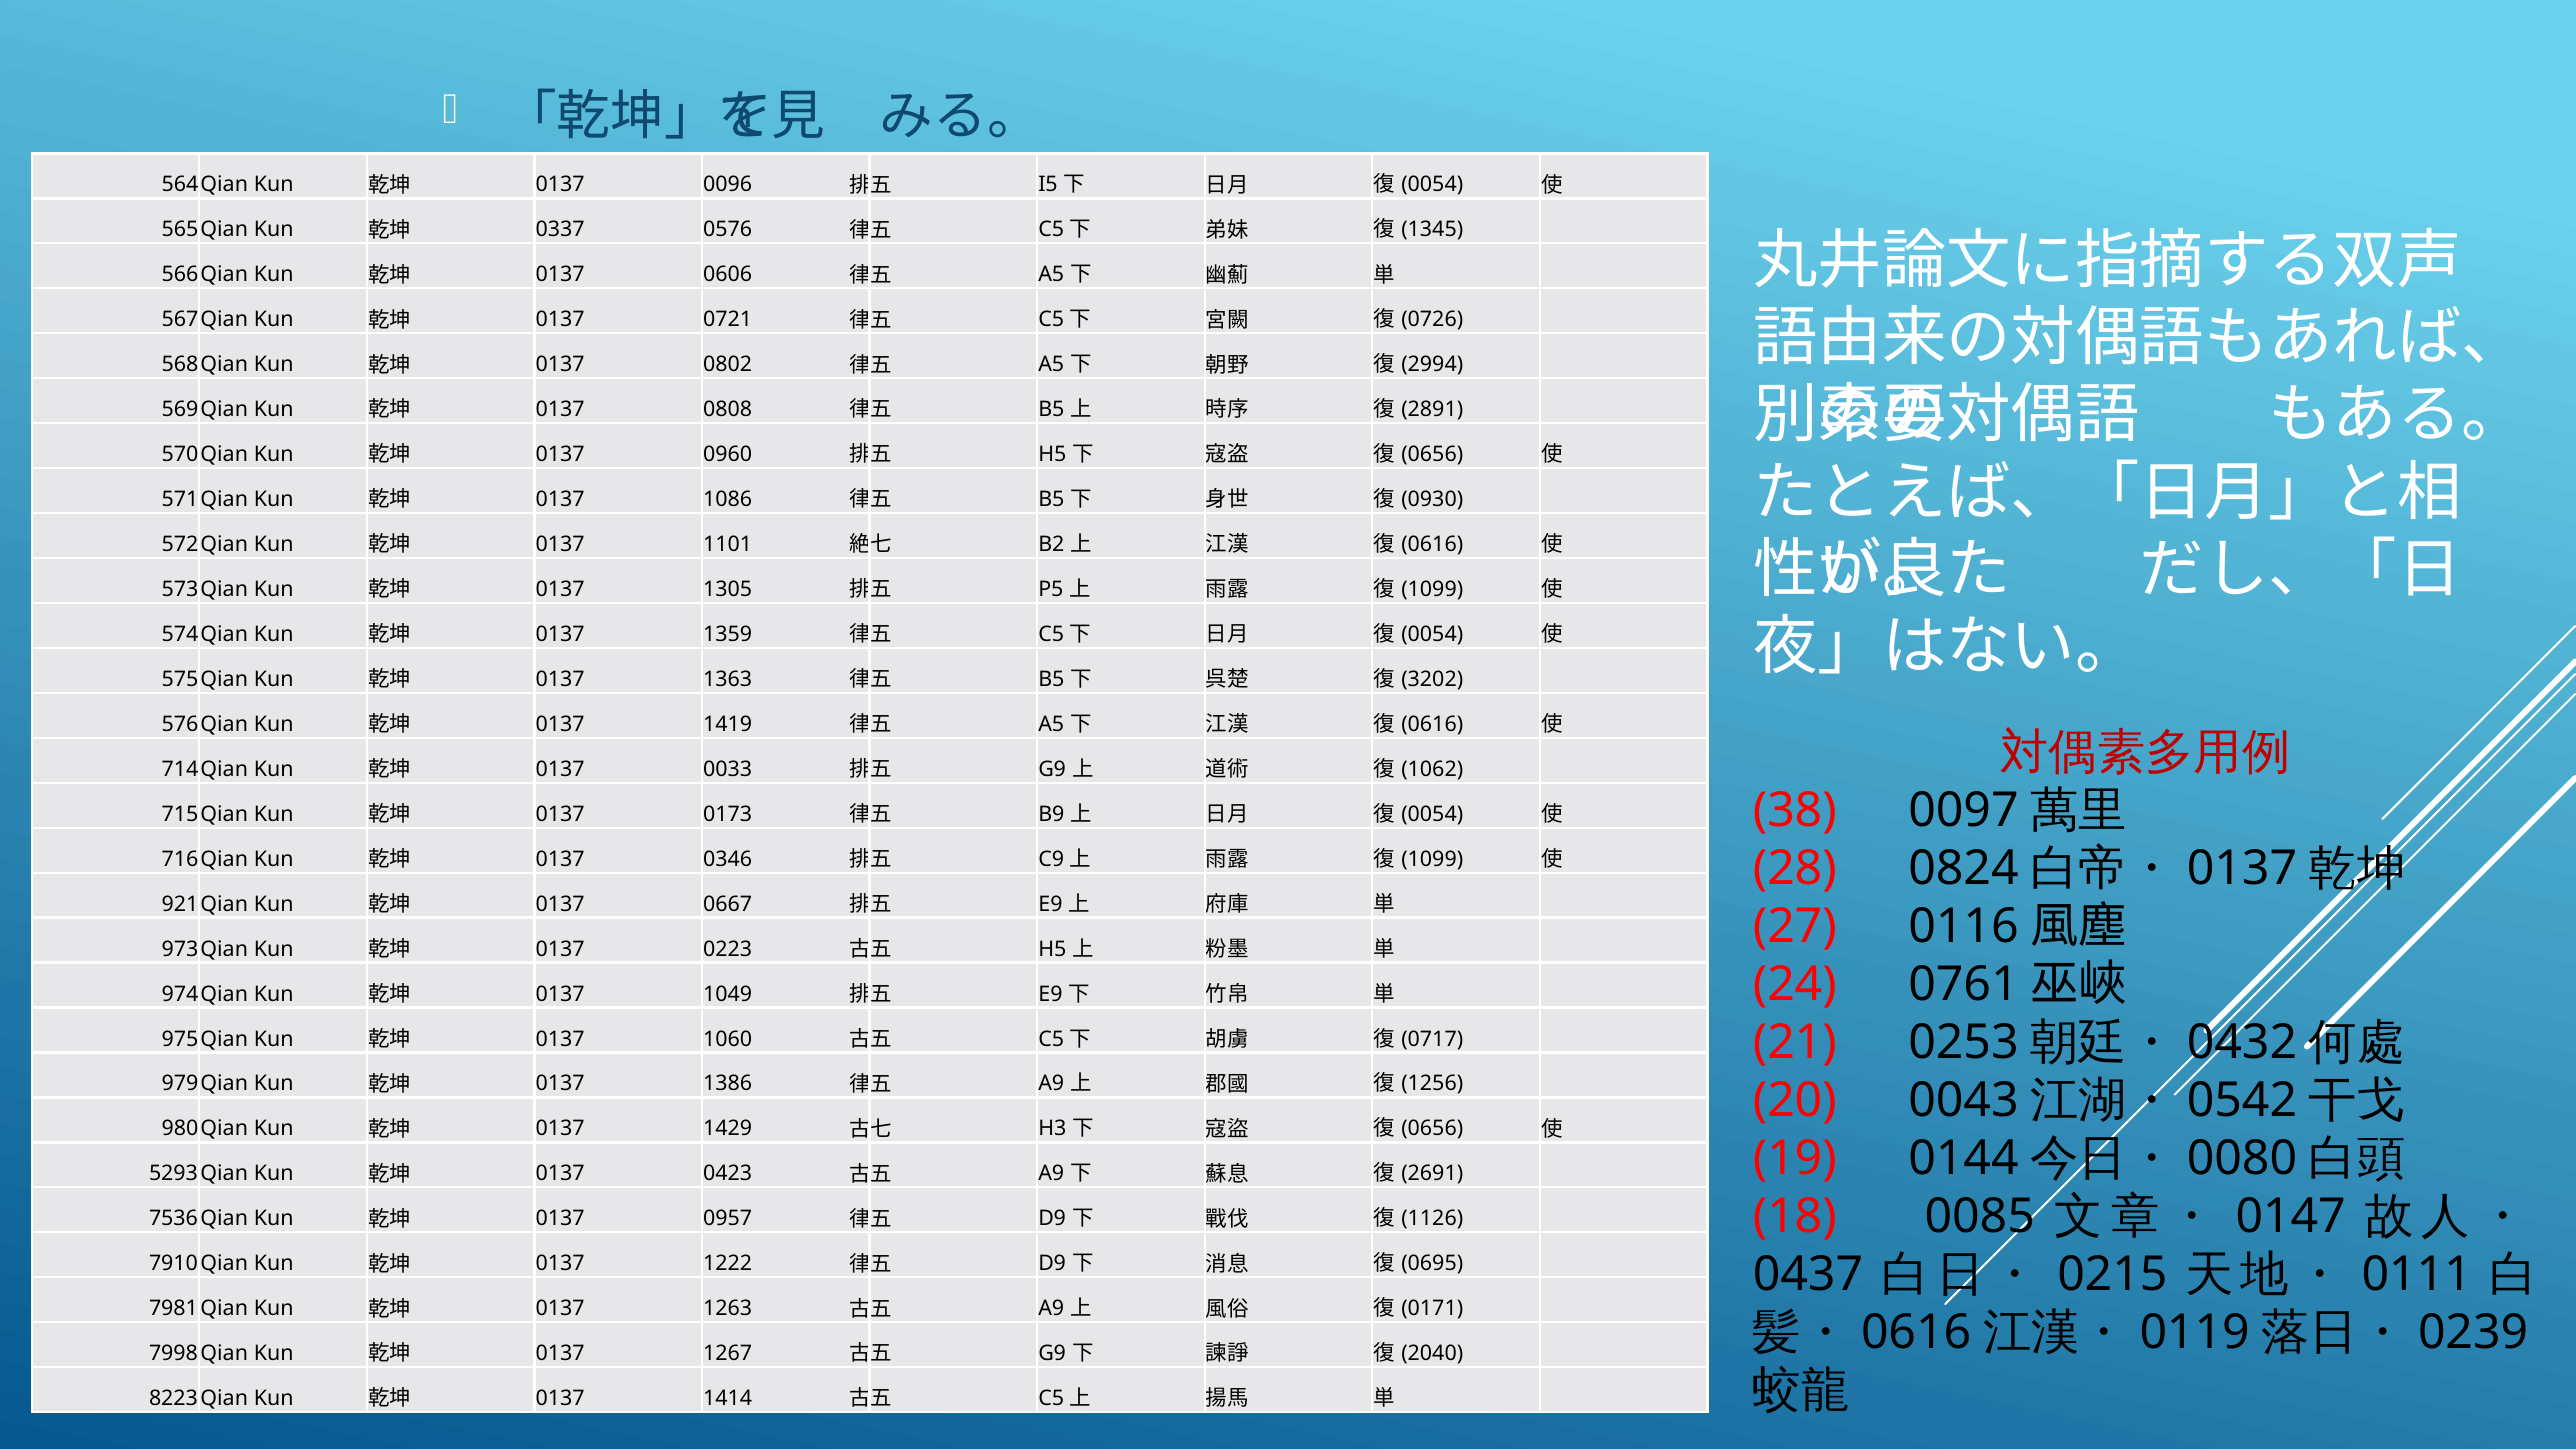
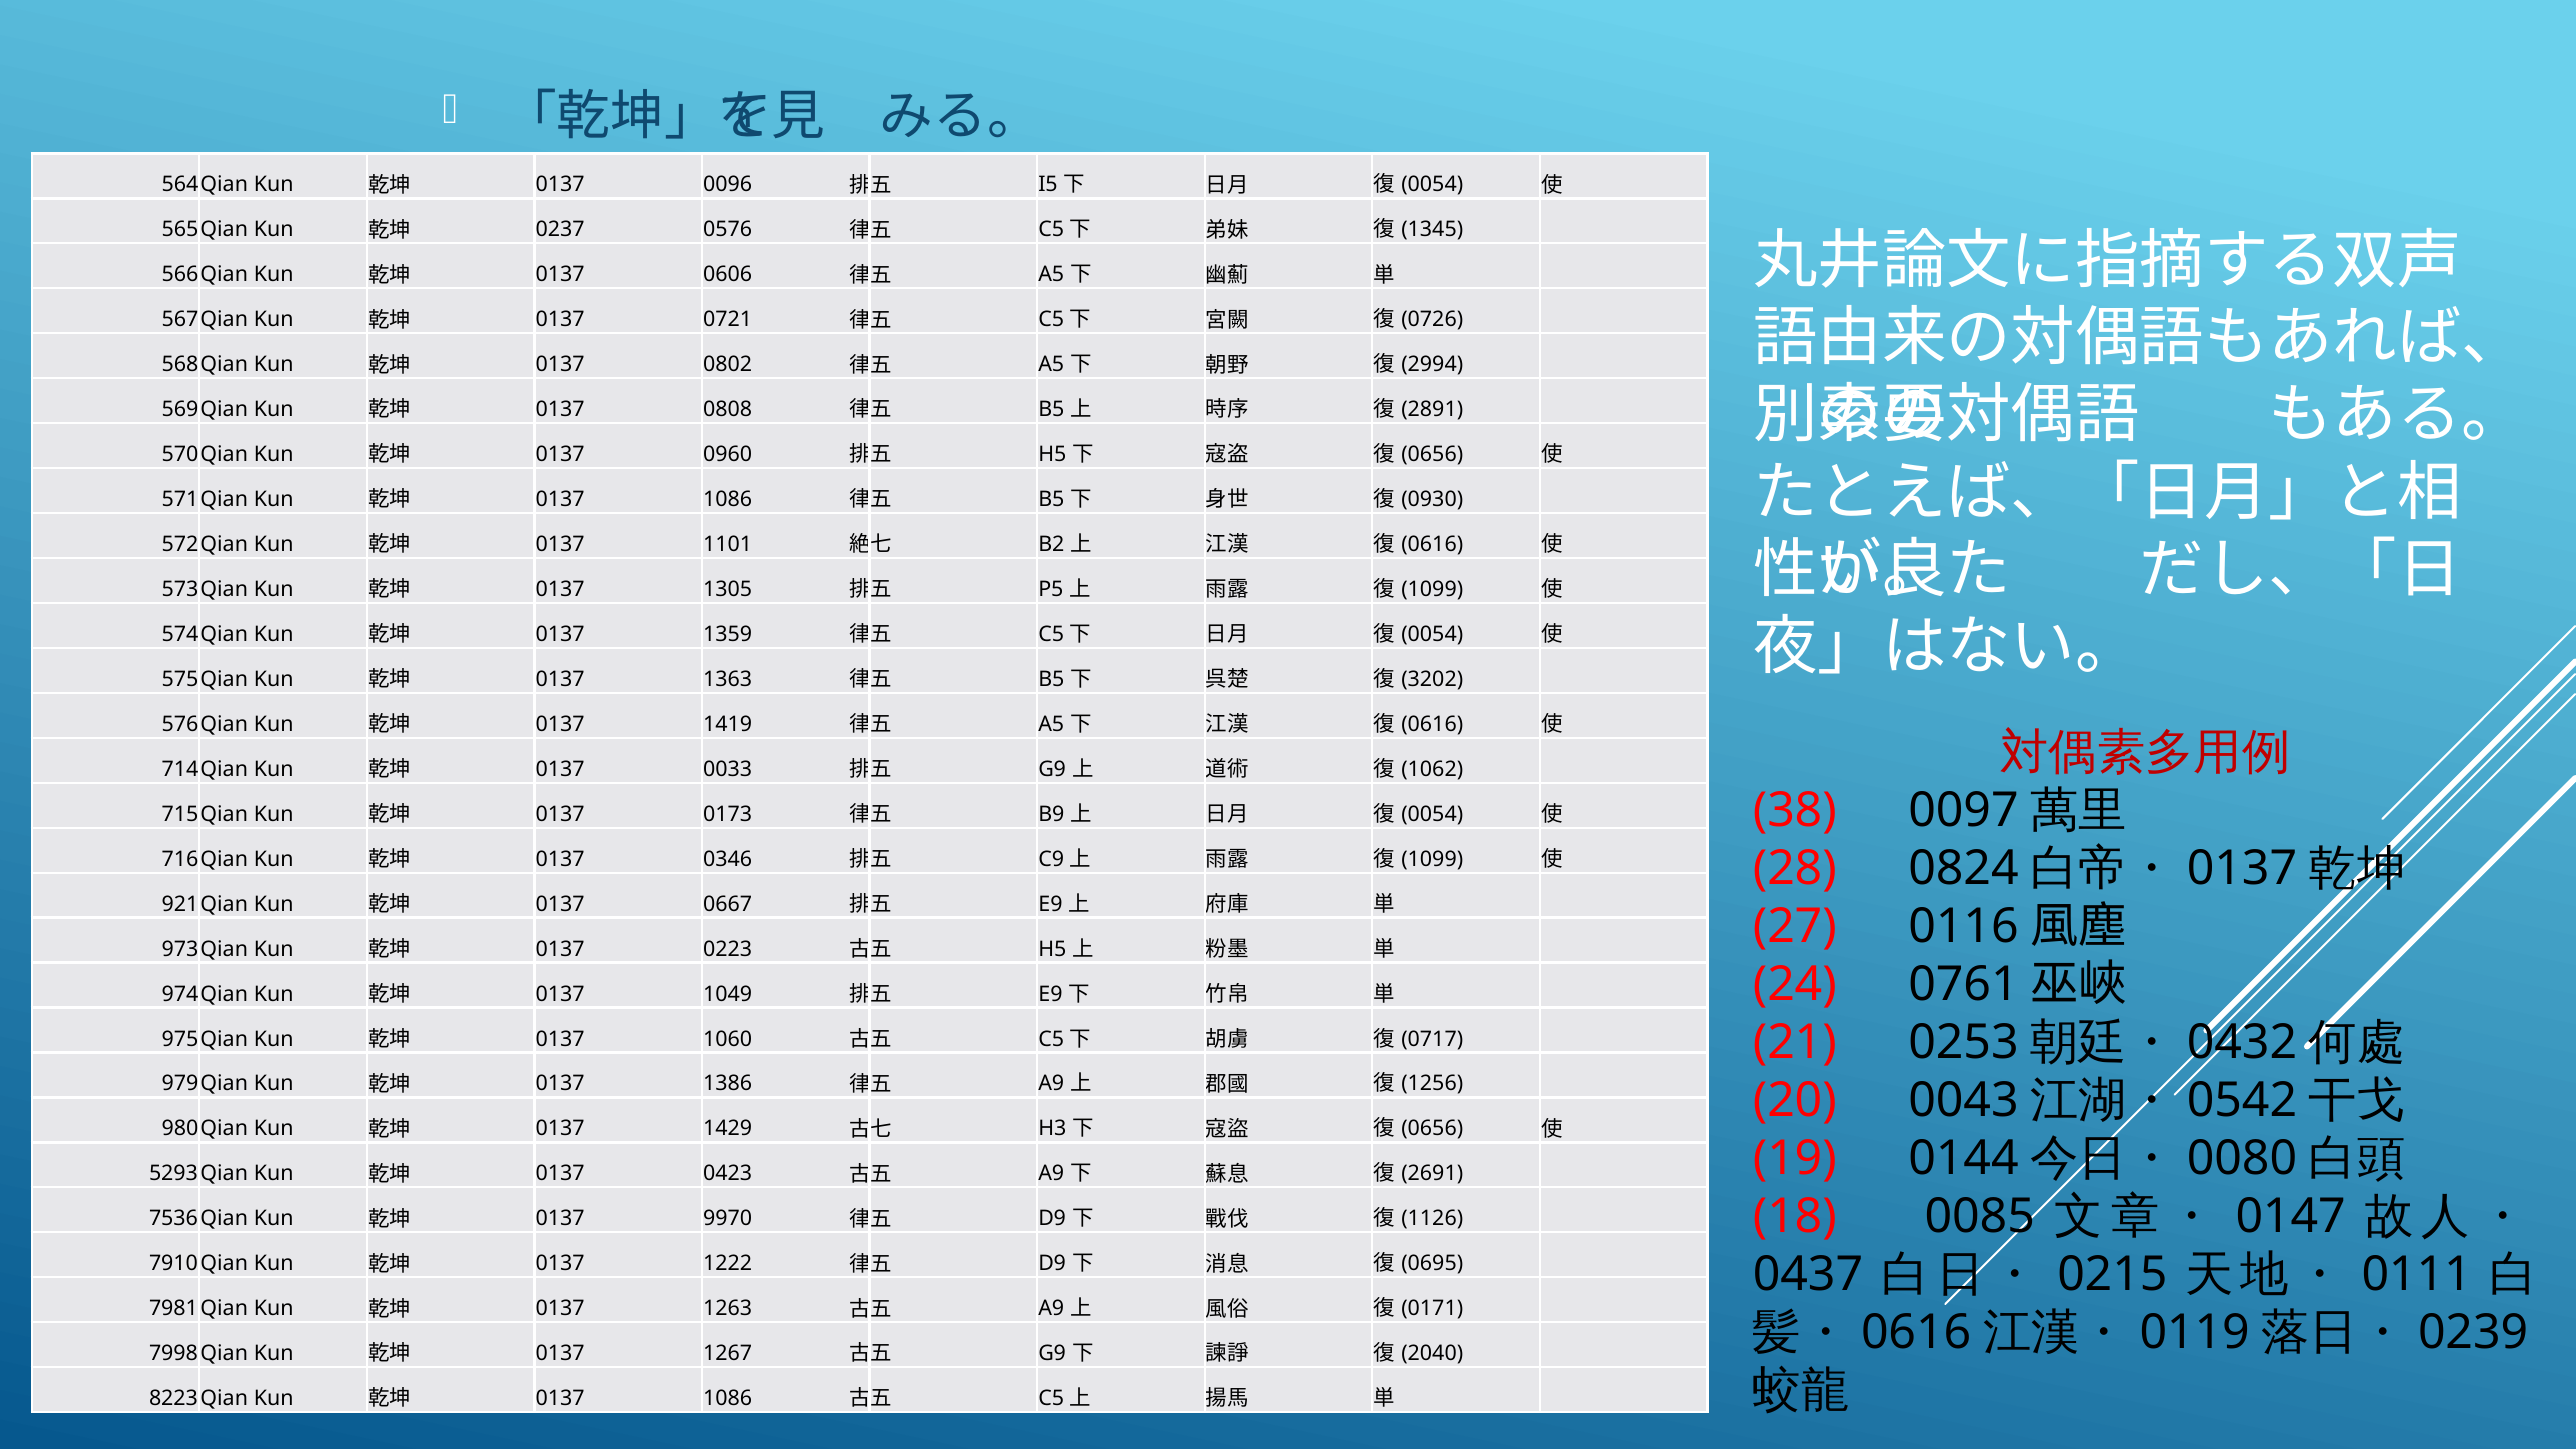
0337: 0337 -> 0237
0957: 0957 -> 9970
1414 at (728, 1399): 1414 -> 1086
